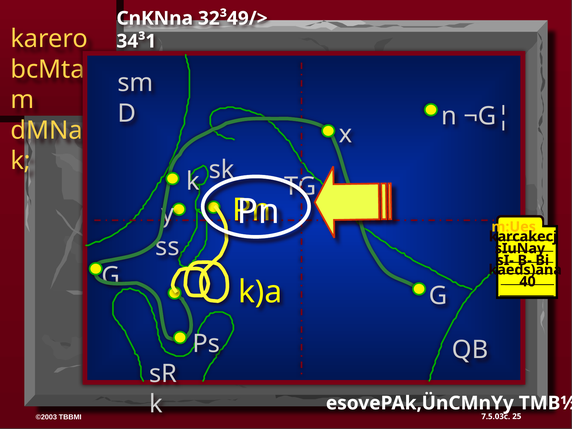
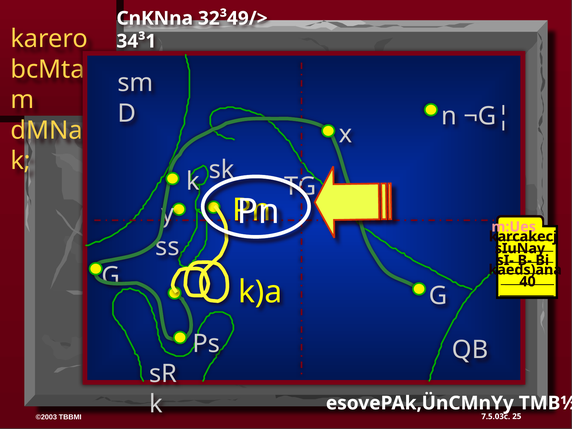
m:Ues colour: yellow -> pink
